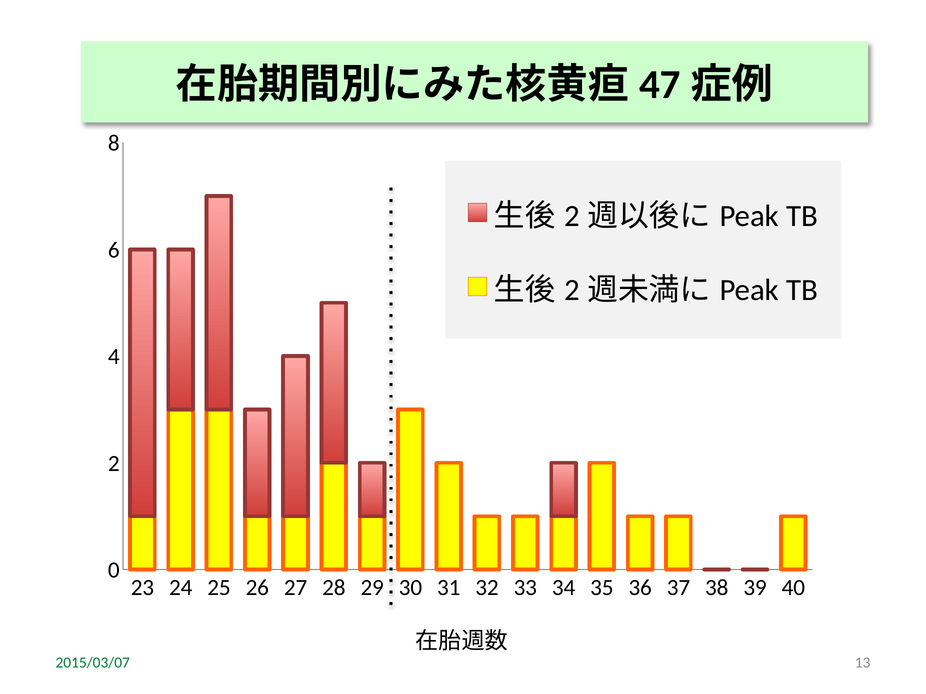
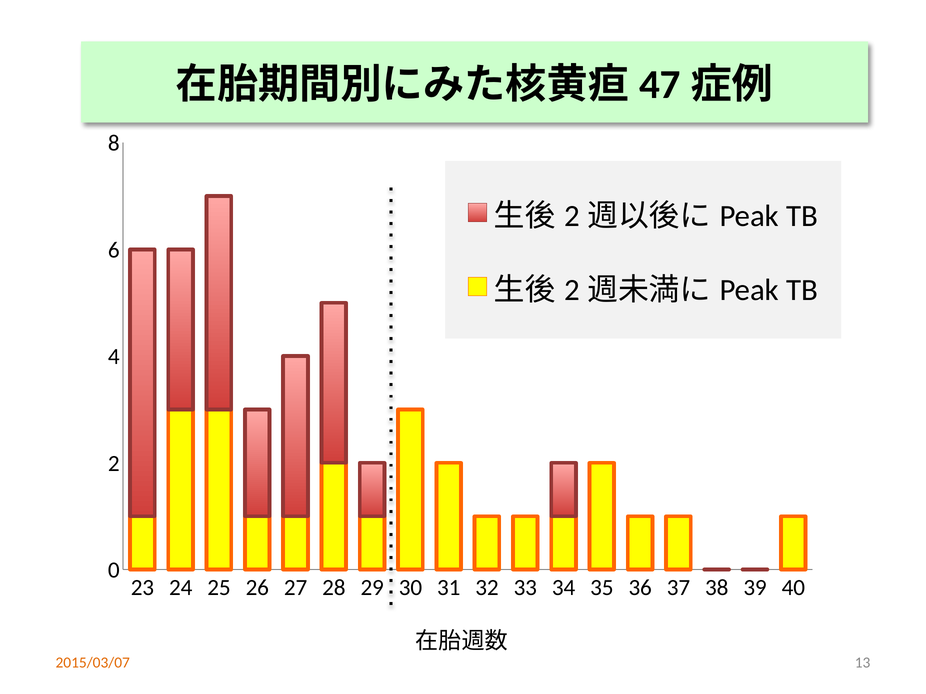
2015/03/07 colour: green -> orange
